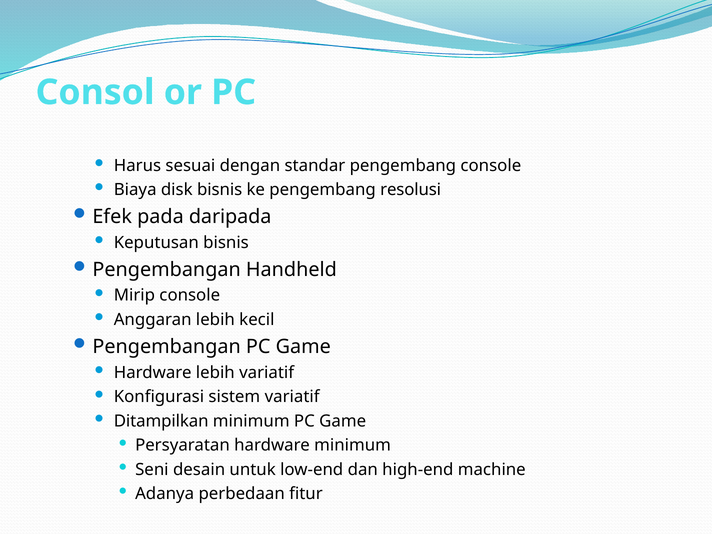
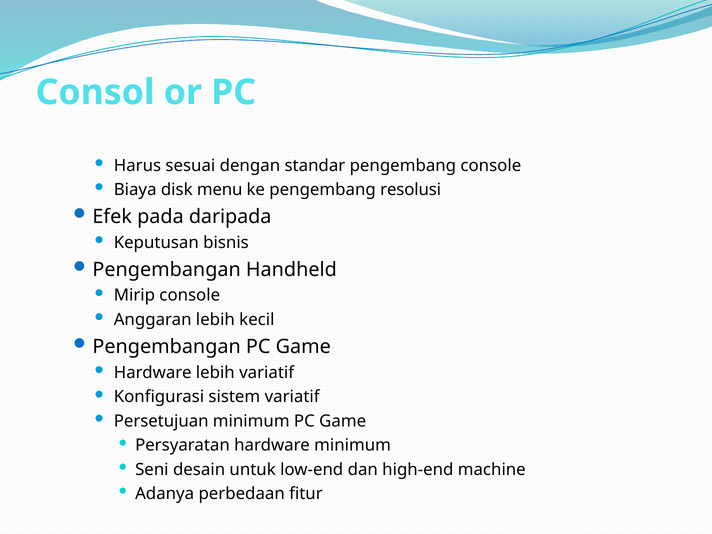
disk bisnis: bisnis -> menu
Ditampilkan: Ditampilkan -> Persetujuan
